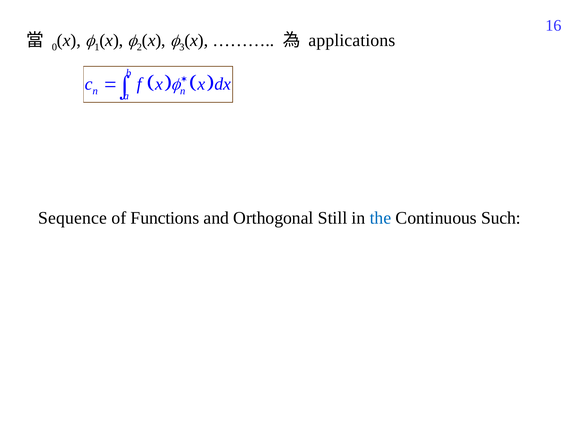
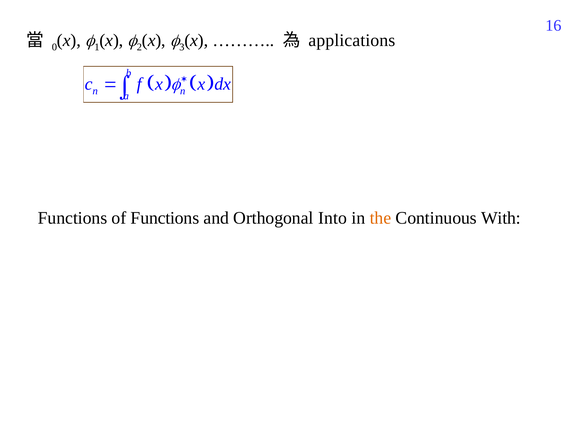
Sequence at (72, 218): Sequence -> Functions
Still: Still -> Into
the colour: blue -> orange
Such: Such -> With
